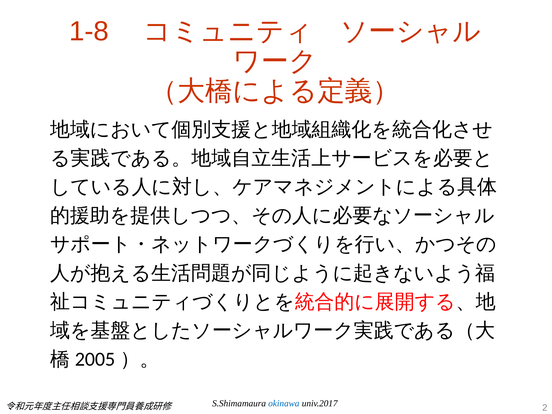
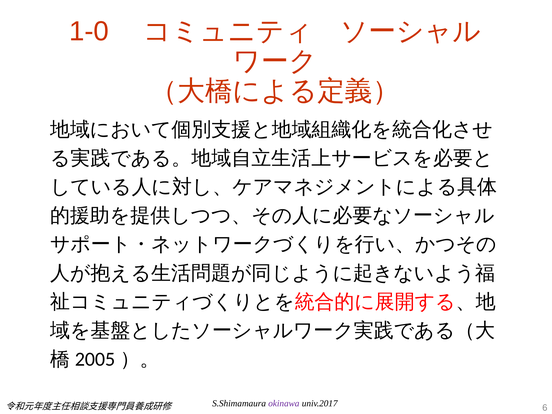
1-8: 1-8 -> 1-0
okinawa colour: blue -> purple
2: 2 -> 6
